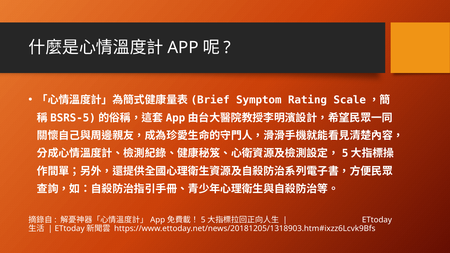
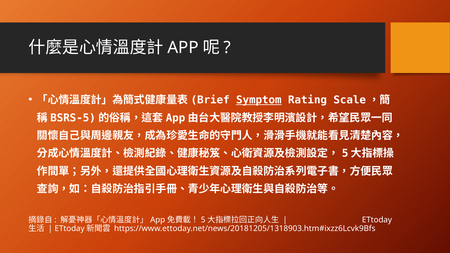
Symptom underline: none -> present
